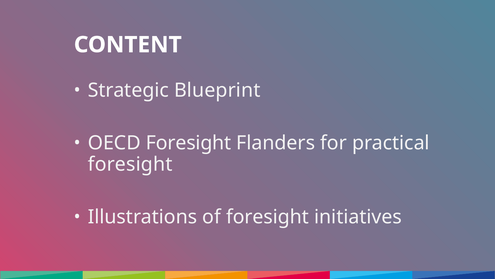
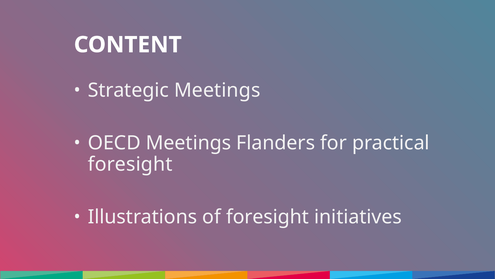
Strategic Blueprint: Blueprint -> Meetings
OECD Foresight: Foresight -> Meetings
